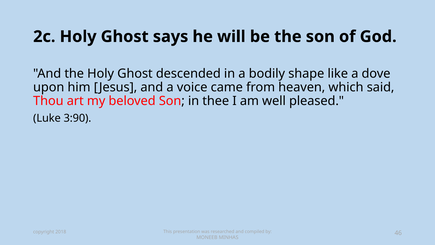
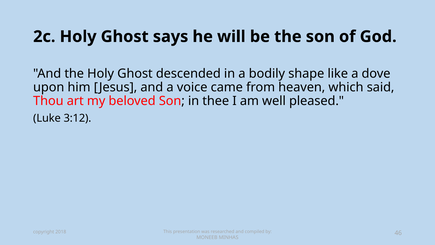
3:90: 3:90 -> 3:12
